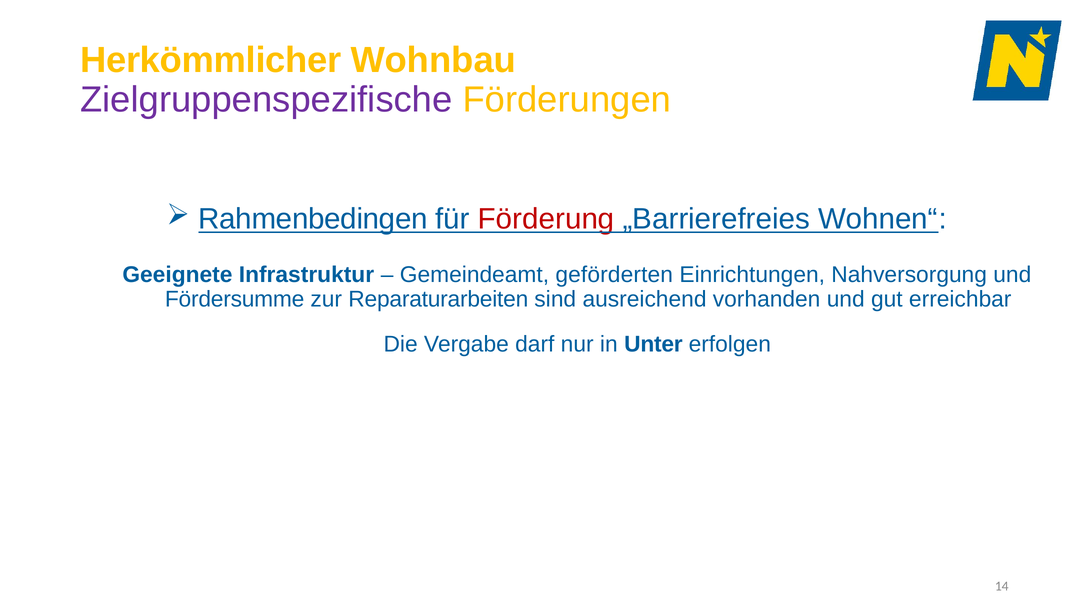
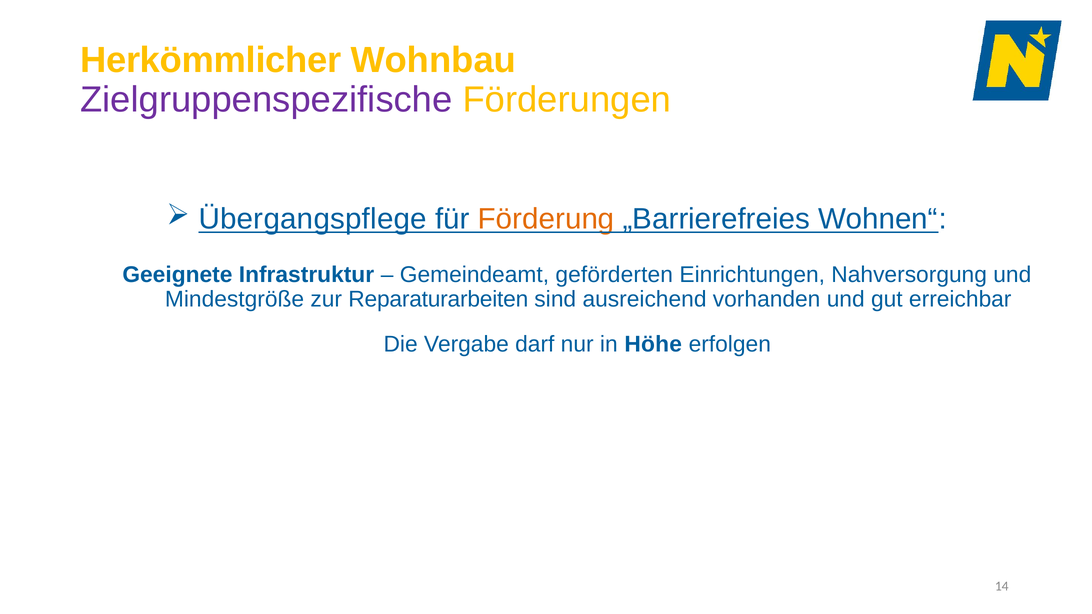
Rahmenbedingen: Rahmenbedingen -> Übergangspflege
Förderung colour: red -> orange
Fördersumme: Fördersumme -> Mindestgröße
Unter: Unter -> Höhe
